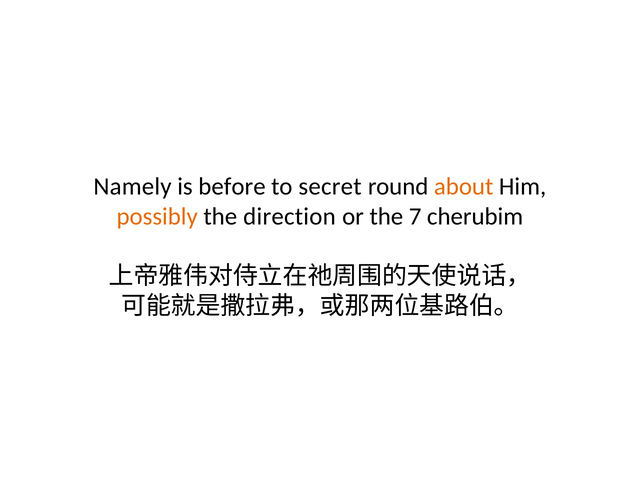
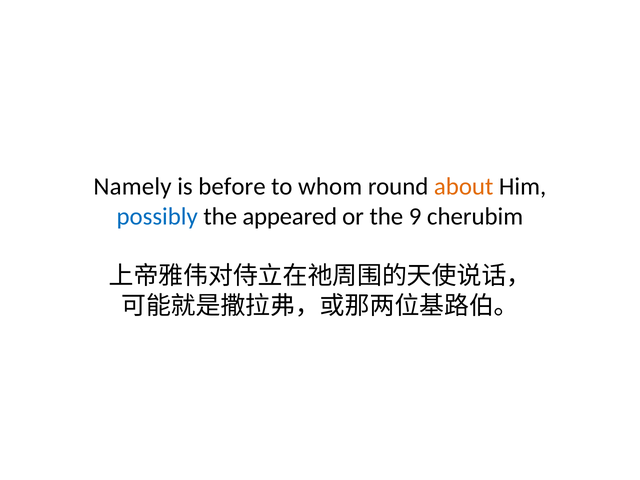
secret: secret -> whom
possibly colour: orange -> blue
direction: direction -> appeared
7: 7 -> 9
